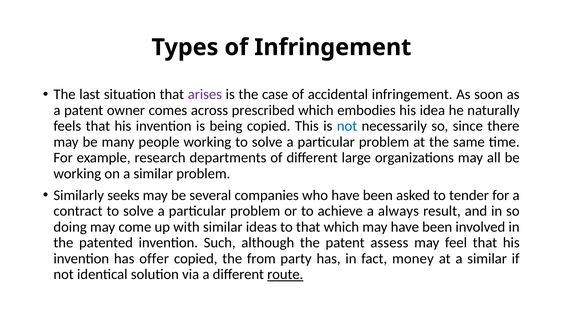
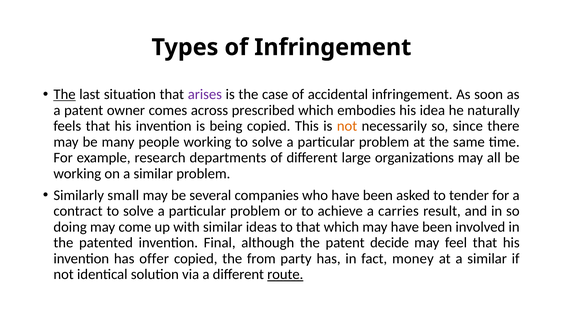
The at (65, 94) underline: none -> present
not at (347, 126) colour: blue -> orange
seeks: seeks -> small
always: always -> carries
Such: Such -> Final
assess: assess -> decide
